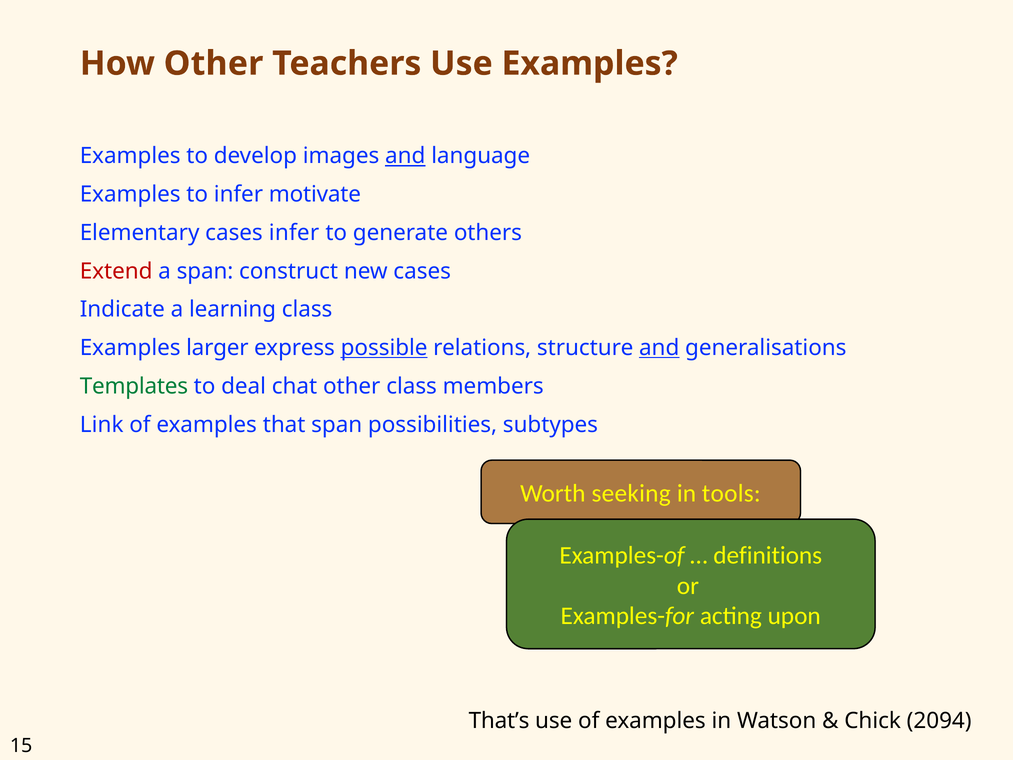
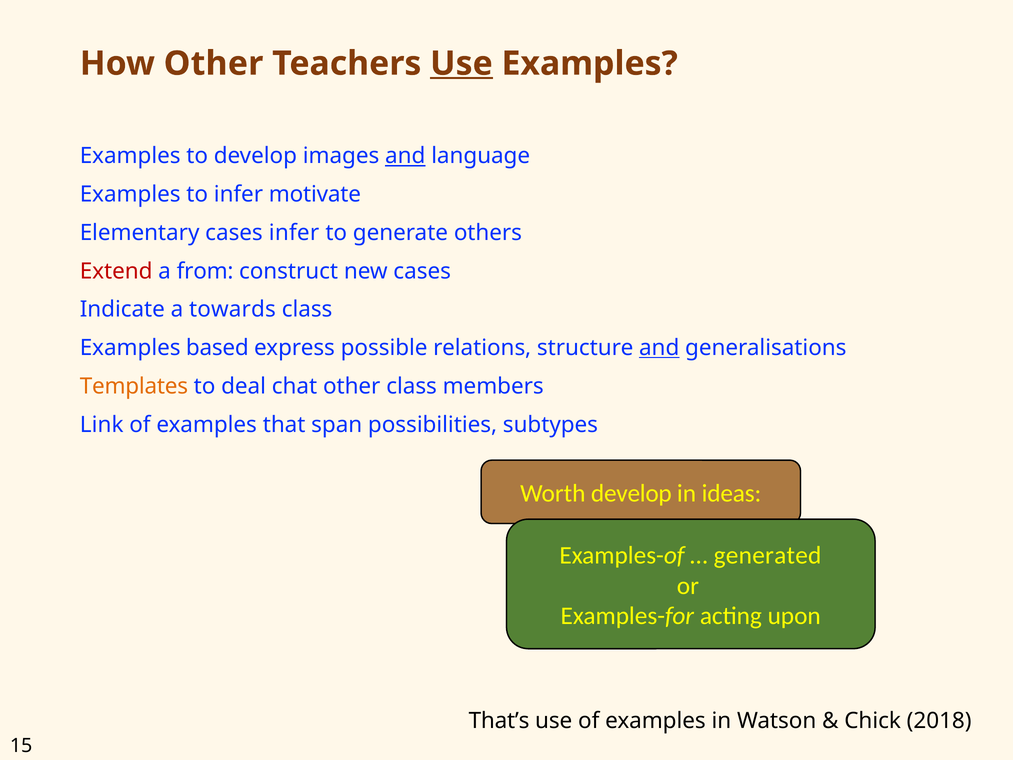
Use at (461, 64) underline: none -> present
a span: span -> from
learning: learning -> towards
larger: larger -> based
possible underline: present -> none
Templates colour: green -> orange
Worth seeking: seeking -> develop
tools: tools -> ideas
definitions: definitions -> generated
2094: 2094 -> 2018
